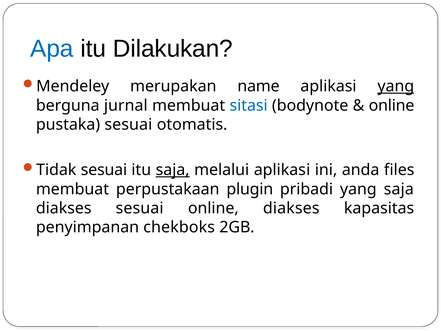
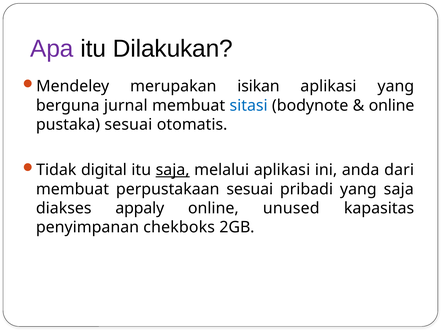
Apa colour: blue -> purple
name: name -> isikan
yang at (396, 86) underline: present -> none
Tidak sesuai: sesuai -> digital
files: files -> dari
perpustakaan plugin: plugin -> sesuai
diakses sesuai: sesuai -> appaly
online diakses: diakses -> unused
